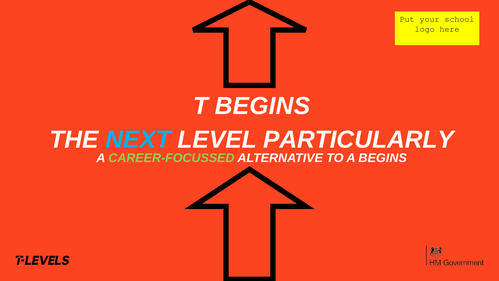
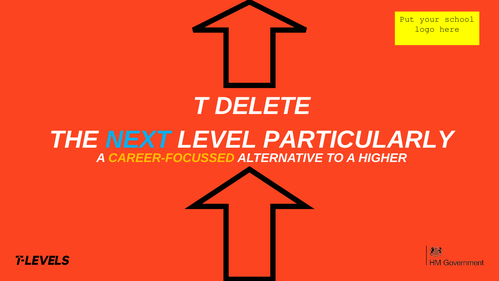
T BEGINS: BEGINS -> DELETE
CAREER-FOCUSSED colour: light green -> yellow
A BEGINS: BEGINS -> HIGHER
